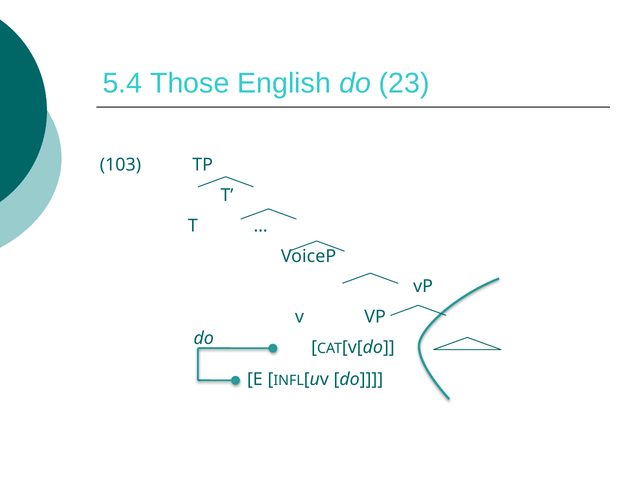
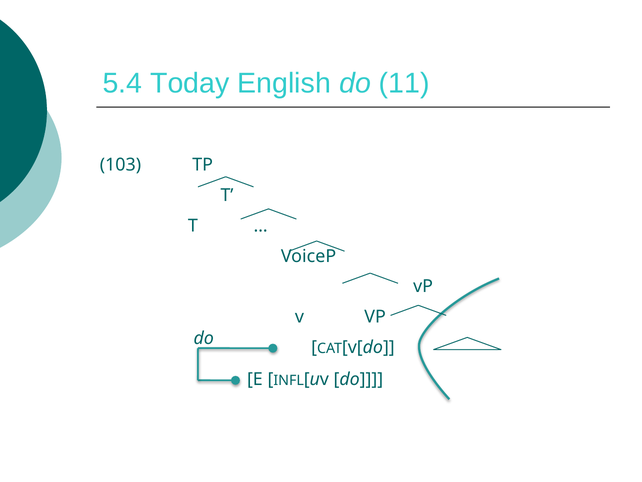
Those: Those -> Today
23: 23 -> 11
